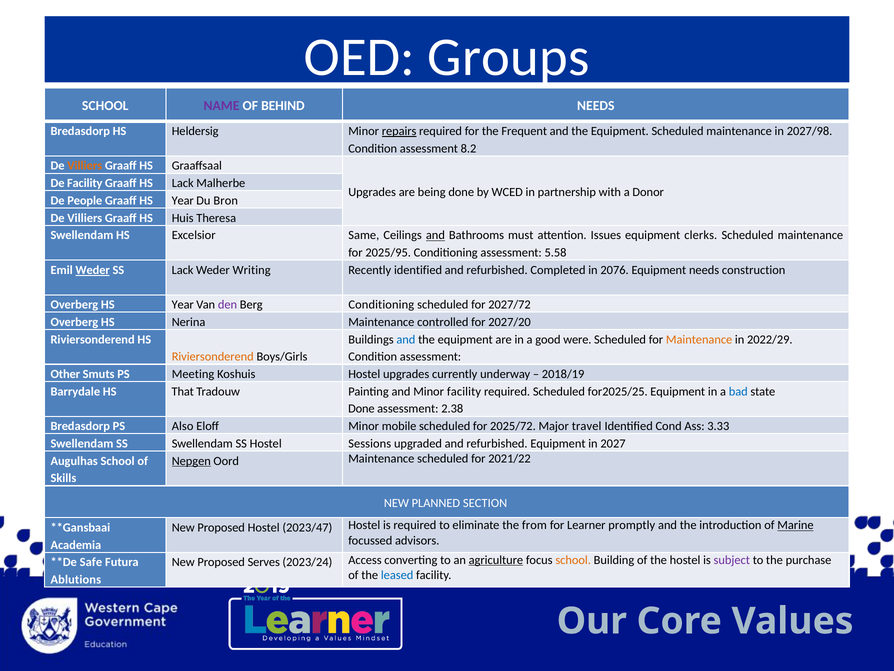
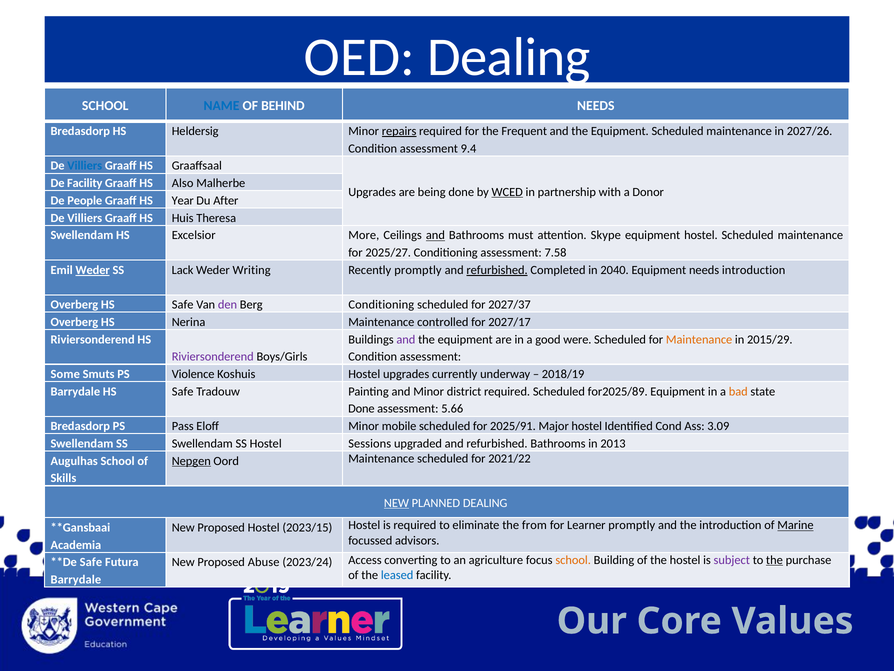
OED Groups: Groups -> Dealing
NAME colour: purple -> blue
2027/98: 2027/98 -> 2027/26
8.2: 8.2 -> 9.4
Villiers at (85, 166) colour: orange -> blue
HS Lack: Lack -> Also
WCED underline: none -> present
Bron: Bron -> After
Same: Same -> More
Issues: Issues -> Skype
equipment clerks: clerks -> hostel
2025/95: 2025/95 -> 2025/27
5.58: 5.58 -> 7.58
Recently identified: identified -> promptly
refurbished at (497, 270) underline: none -> present
2076: 2076 -> 2040
needs construction: construction -> introduction
Overberg HS Year: Year -> Safe
2027/72: 2027/72 -> 2027/37
2027/20: 2027/20 -> 2027/17
and at (406, 339) colour: blue -> purple
2022/29: 2022/29 -> 2015/29
Riviersonderend at (213, 357) colour: orange -> purple
Other: Other -> Some
Meeting: Meeting -> Violence
Barrydale HS That: That -> Safe
Minor facility: facility -> district
for2025/25: for2025/25 -> for2025/89
bad colour: blue -> orange
2.38: 2.38 -> 5.66
Also: Also -> Pass
2025/72: 2025/72 -> 2025/91
Major travel: travel -> hostel
3.33: 3.33 -> 3.09
refurbished Equipment: Equipment -> Bathrooms
2027: 2027 -> 2013
NEW at (396, 503) underline: none -> present
PLANNED SECTION: SECTION -> DEALING
2023/47: 2023/47 -> 2023/15
Serves: Serves -> Abuse
agriculture underline: present -> none
the at (774, 560) underline: none -> present
Ablutions at (76, 579): Ablutions -> Barrydale
